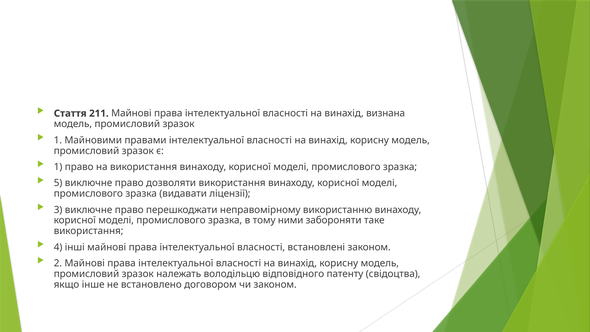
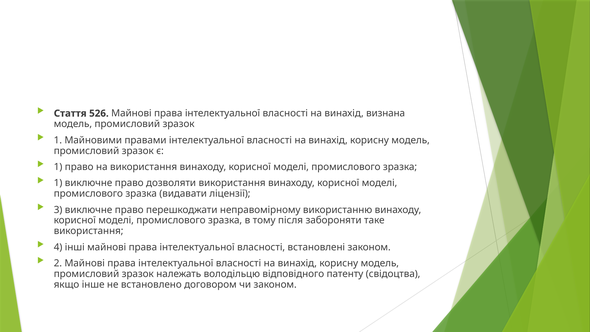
211: 211 -> 526
5 at (58, 183): 5 -> 1
ними: ними -> після
